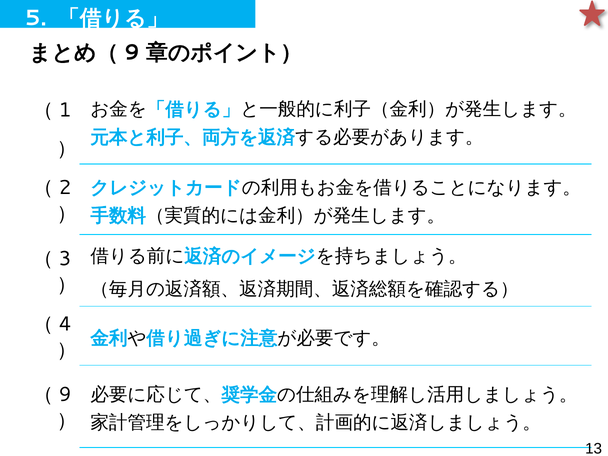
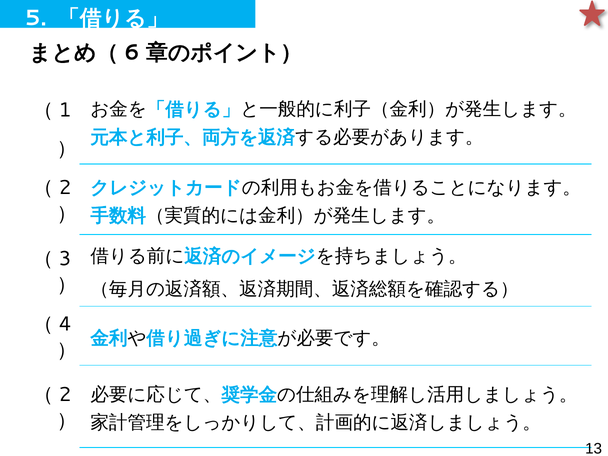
9 at (132, 52): 9 -> 6
9 at (65, 395): 9 -> 2
